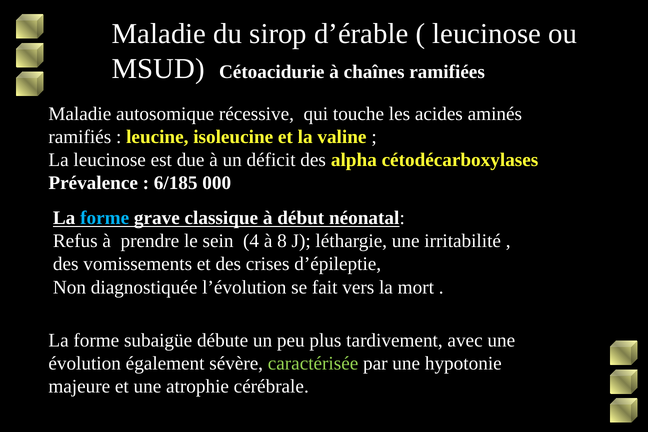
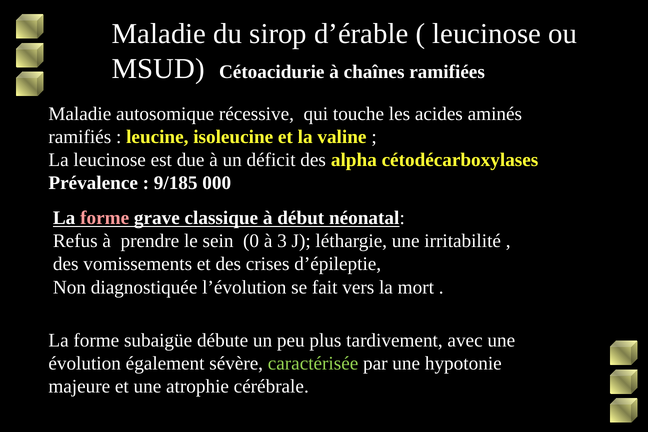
6/185: 6/185 -> 9/185
forme at (105, 218) colour: light blue -> pink
4: 4 -> 0
8: 8 -> 3
